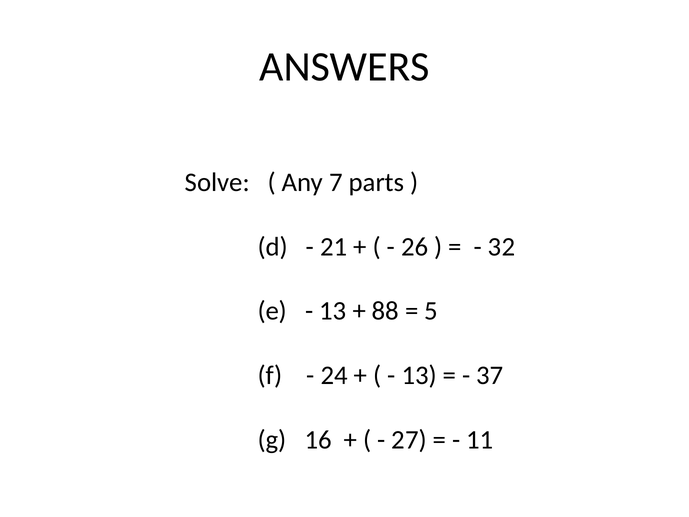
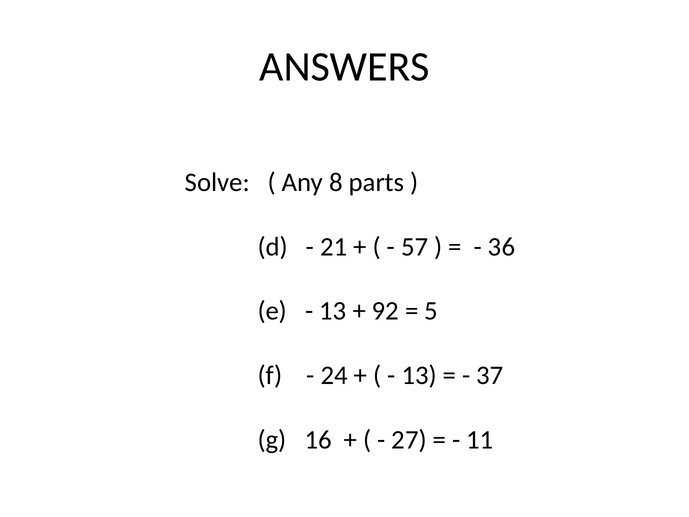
7: 7 -> 8
26: 26 -> 57
32: 32 -> 36
88: 88 -> 92
